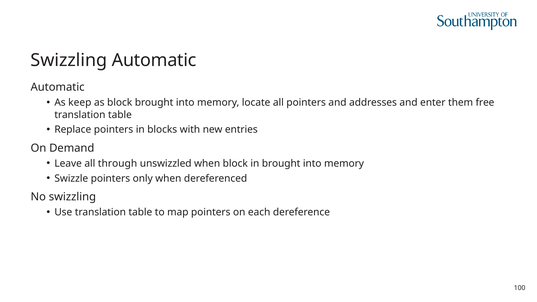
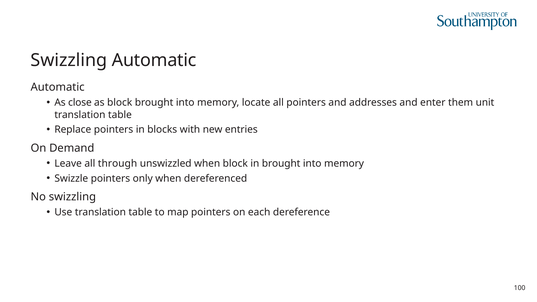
keep: keep -> close
free: free -> unit
